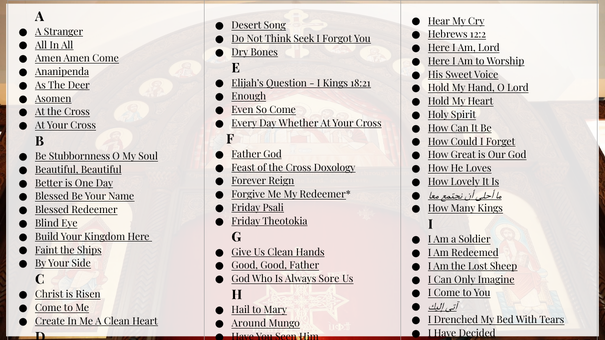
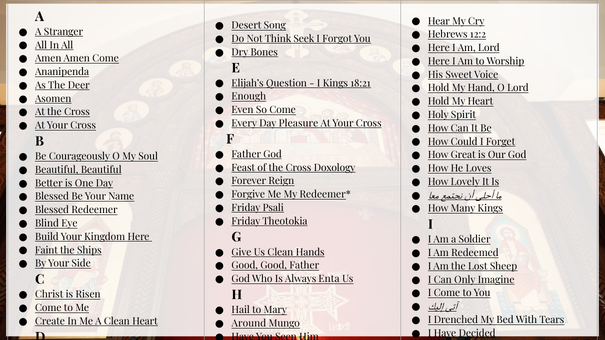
Whether: Whether -> Pleasure
Stubbornness: Stubbornness -> Courageously
Sore: Sore -> Enta
